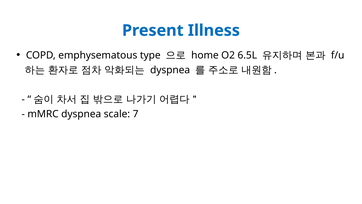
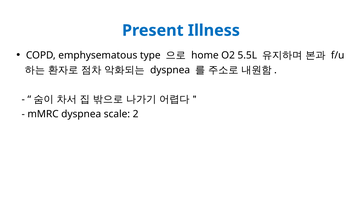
6.5L: 6.5L -> 5.5L
7: 7 -> 2
